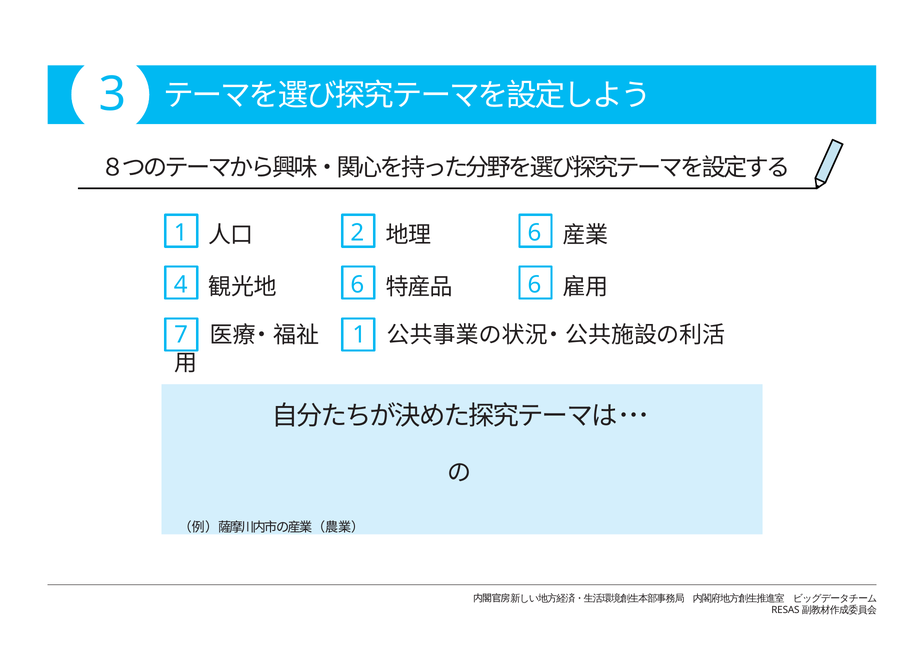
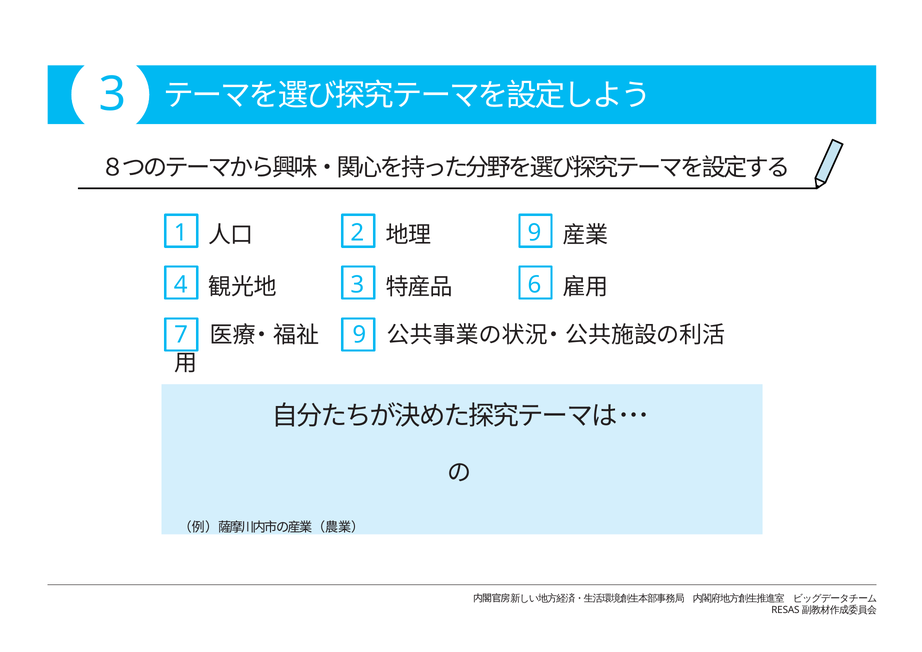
6 at (534, 233): 6 -> 9
6 at (357, 285): 6 -> 3
1 at (359, 335): 1 -> 9
